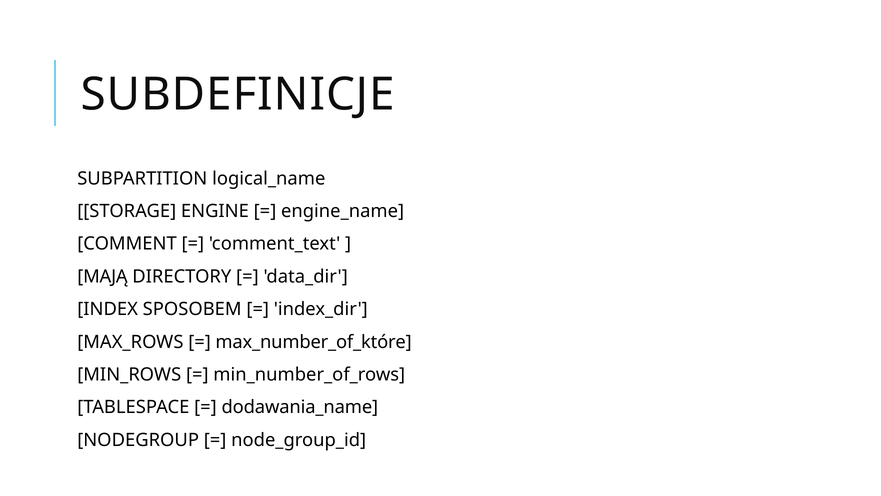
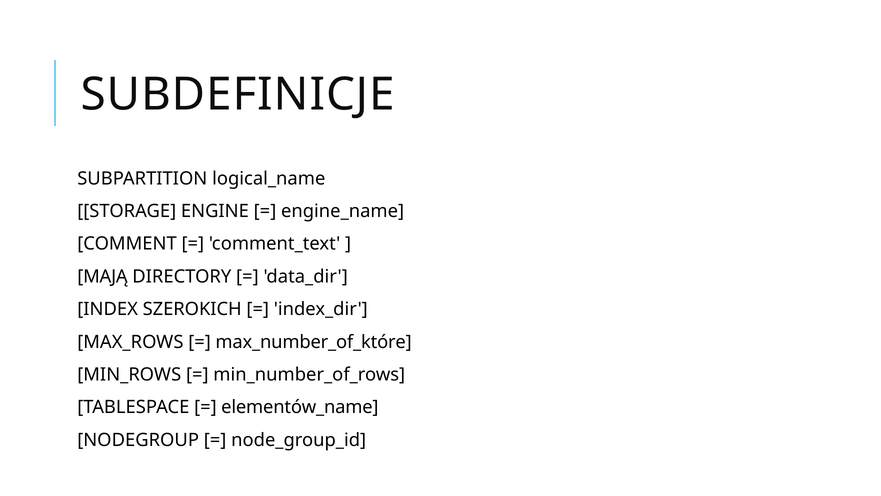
SPOSOBEM: SPOSOBEM -> SZEROKICH
dodawania_name: dodawania_name -> elementów_name
